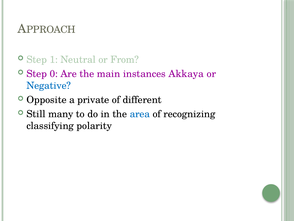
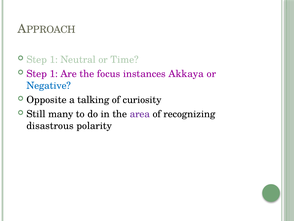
From: From -> Time
0 at (54, 74): 0 -> 1
main: main -> focus
private: private -> talking
different: different -> curiosity
area colour: blue -> purple
classifying: classifying -> disastrous
